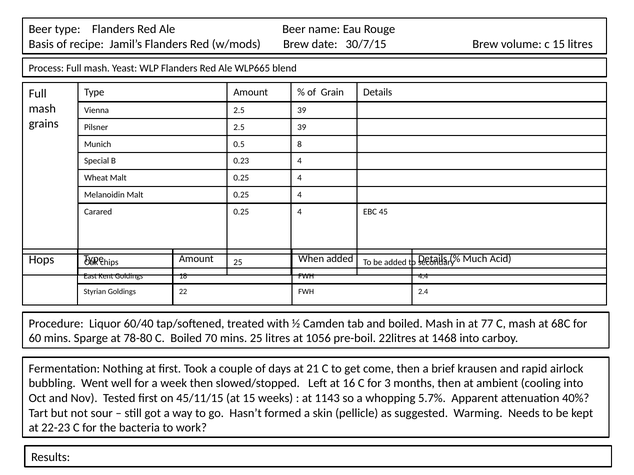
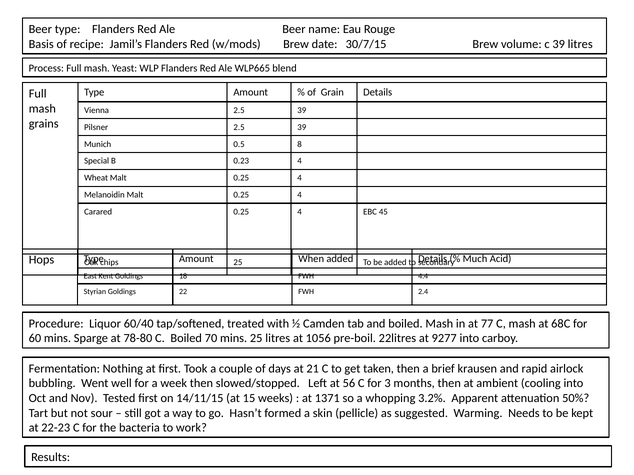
c 15: 15 -> 39
1468: 1468 -> 9277
come: come -> taken
16: 16 -> 56
45/11/15: 45/11/15 -> 14/11/15
1143: 1143 -> 1371
5.7%: 5.7% -> 3.2%
40%: 40% -> 50%
